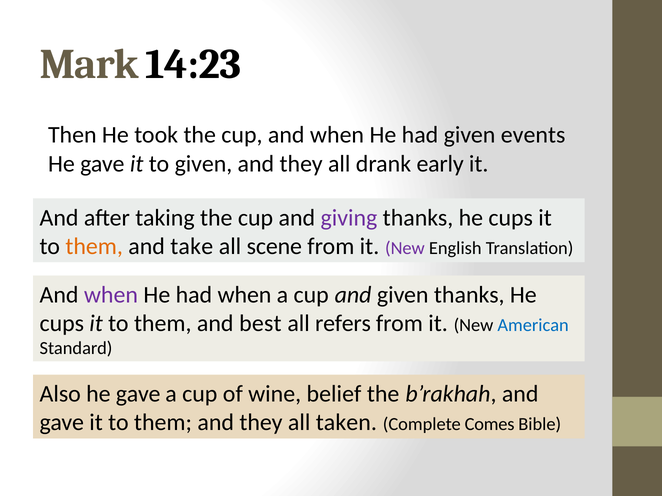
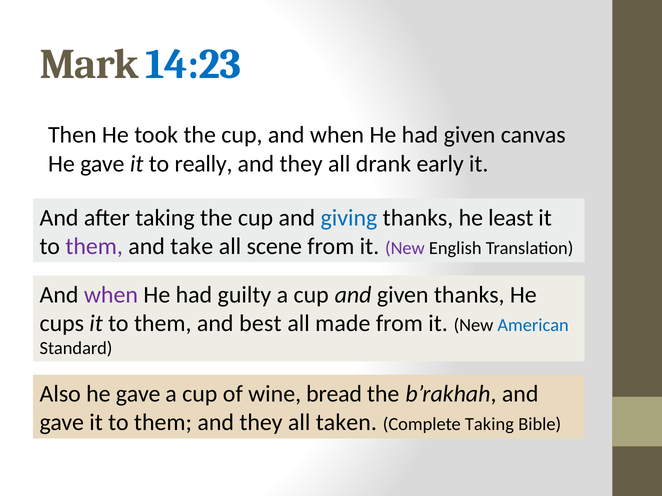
14:23 colour: black -> blue
events: events -> canvas
to given: given -> really
giving colour: purple -> blue
cups at (511, 218): cups -> least
them at (94, 247) colour: orange -> purple
had when: when -> guilty
refers: refers -> made
belief: belief -> bread
Complete Comes: Comes -> Taking
